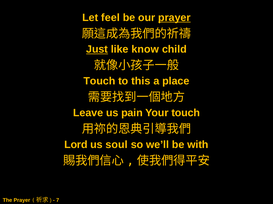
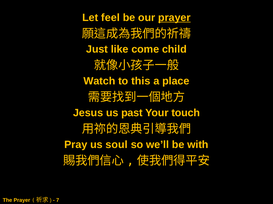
Just underline: present -> none
know: know -> come
Touch at (99, 81): Touch -> Watch
Leave: Leave -> Jesus
pain: pain -> past
Lord: Lord -> Pray
